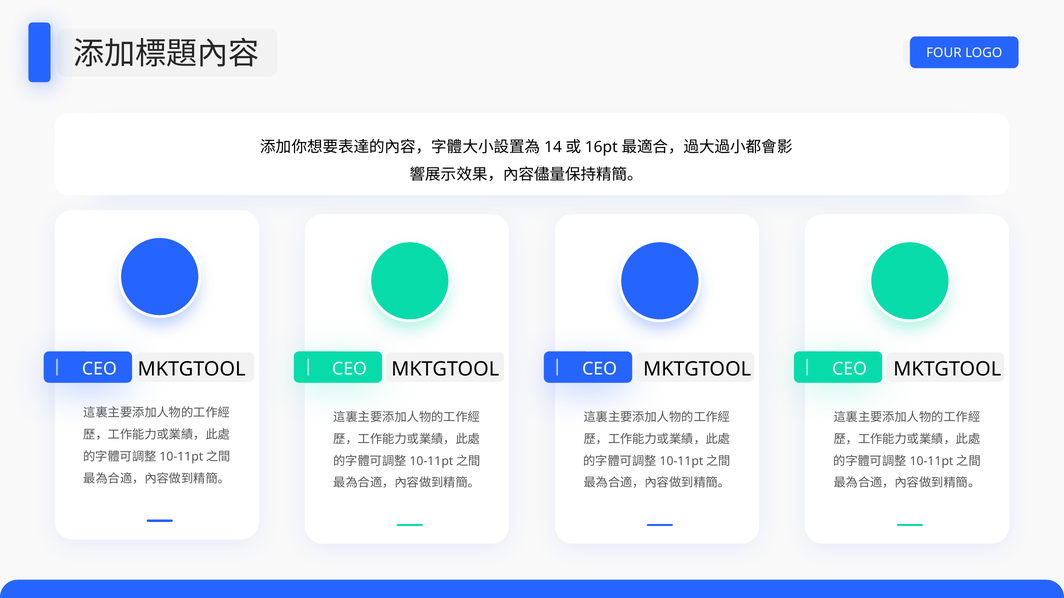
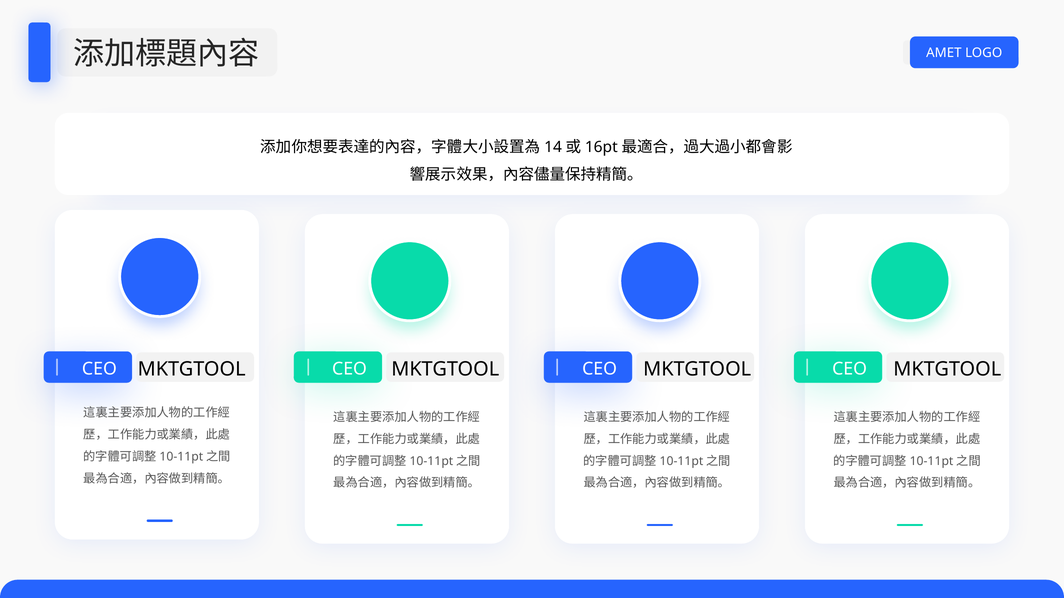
FOUR: FOUR -> AMET
